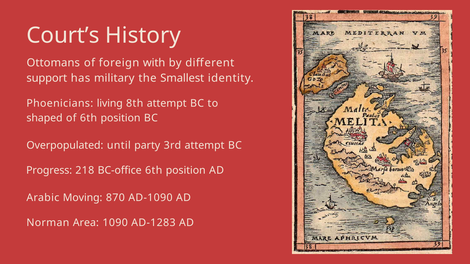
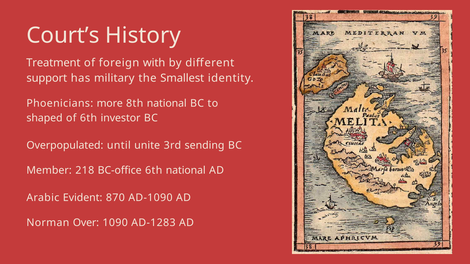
Ottomans: Ottomans -> Treatment
living: living -> more
8th attempt: attempt -> national
of 6th position: position -> investor
party: party -> unite
3rd attempt: attempt -> sending
Progress: Progress -> Member
position at (186, 171): position -> national
Moving: Moving -> Evident
Area: Area -> Over
